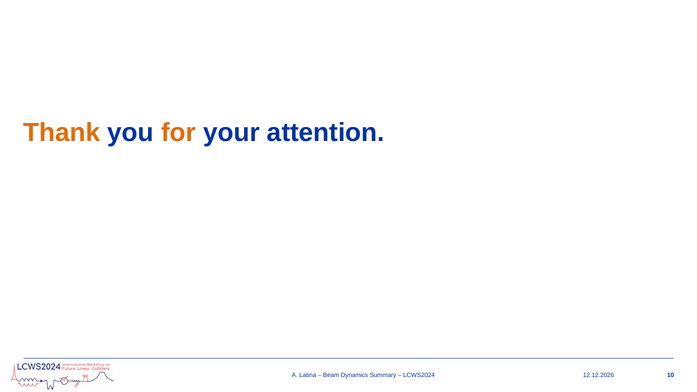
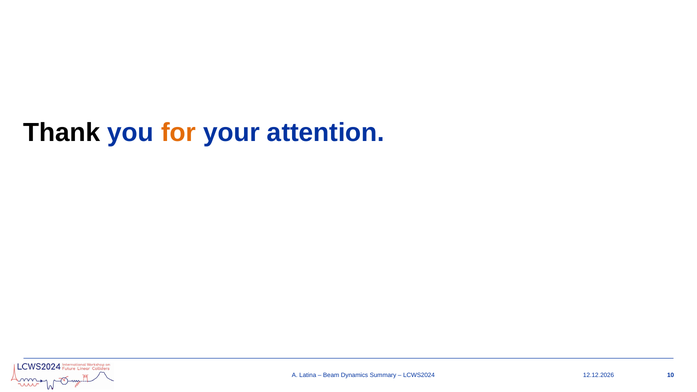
Thank colour: orange -> black
